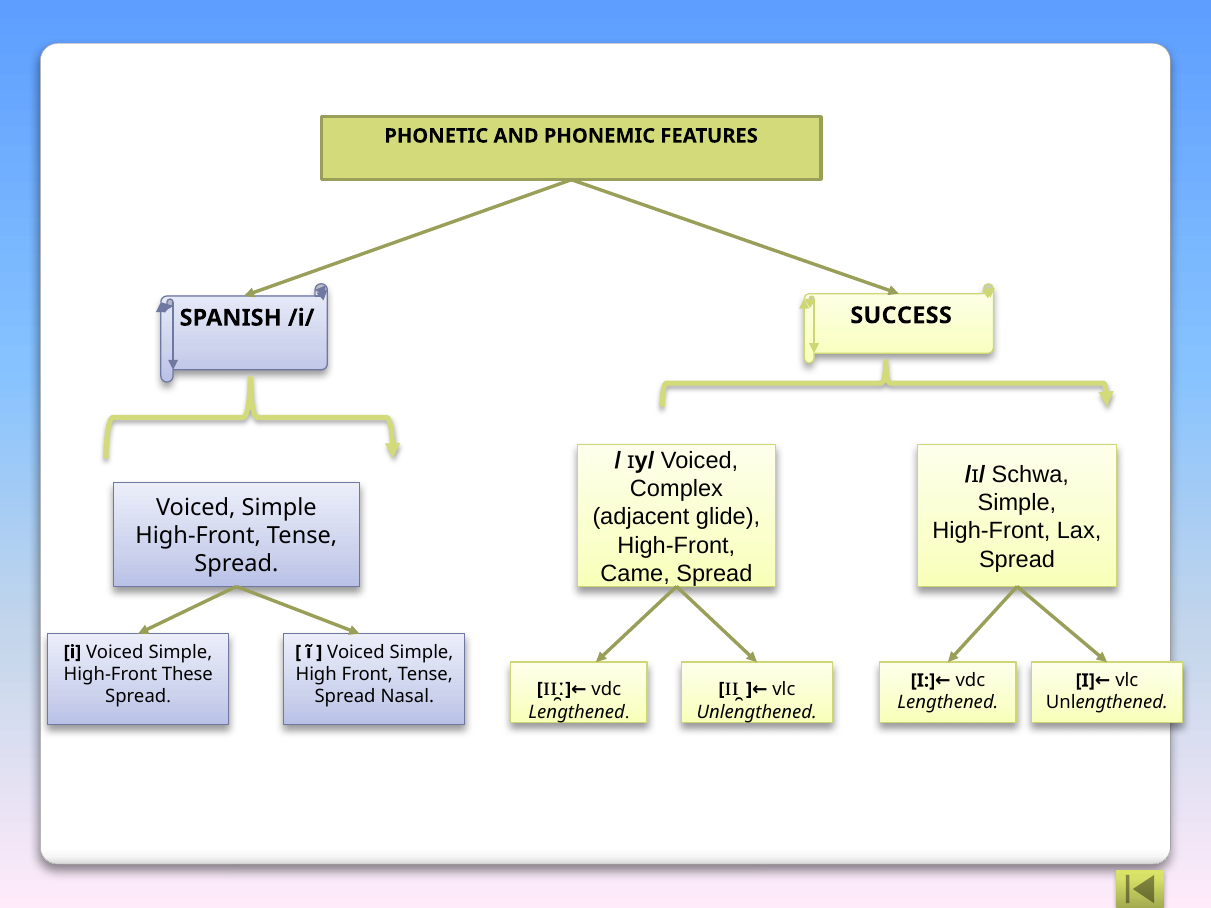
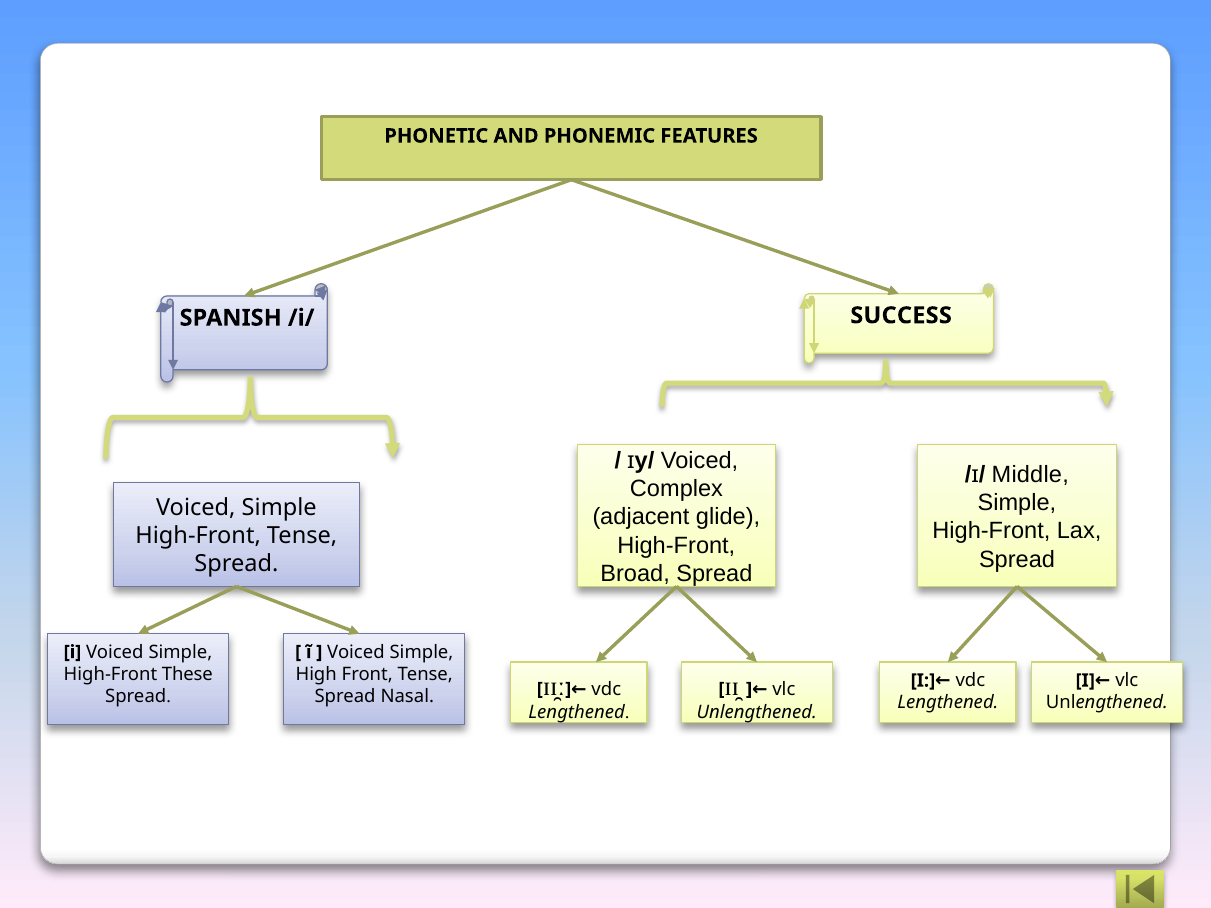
Schwa: Schwa -> Middle
Came: Came -> Broad
